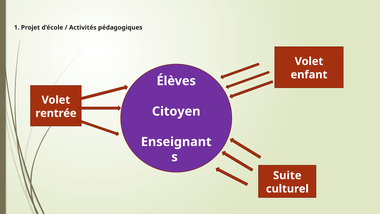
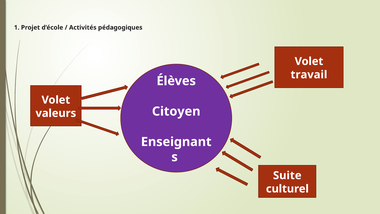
enfant: enfant -> travail
rentrée: rentrée -> valeurs
